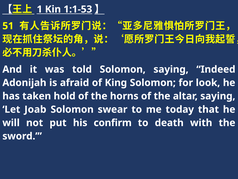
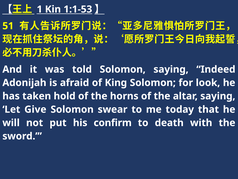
Joab: Joab -> Give
